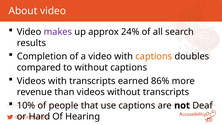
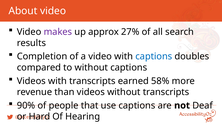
24%: 24% -> 27%
captions at (154, 56) colour: orange -> blue
86%: 86% -> 58%
10%: 10% -> 90%
